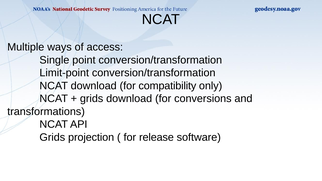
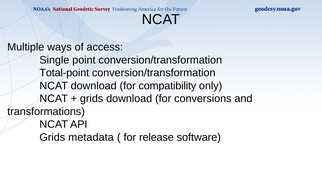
Limit-point: Limit-point -> Total-point
projection: projection -> metadata
